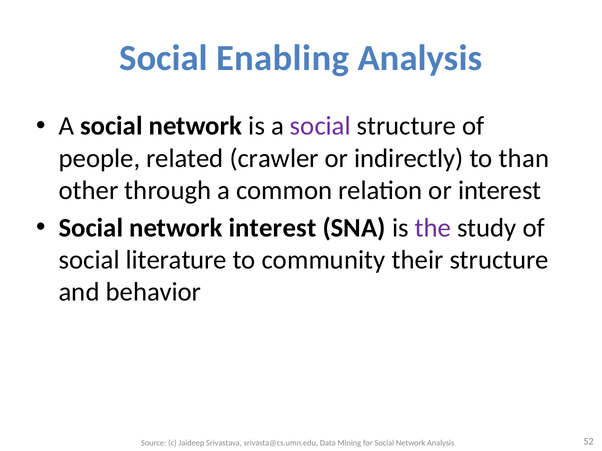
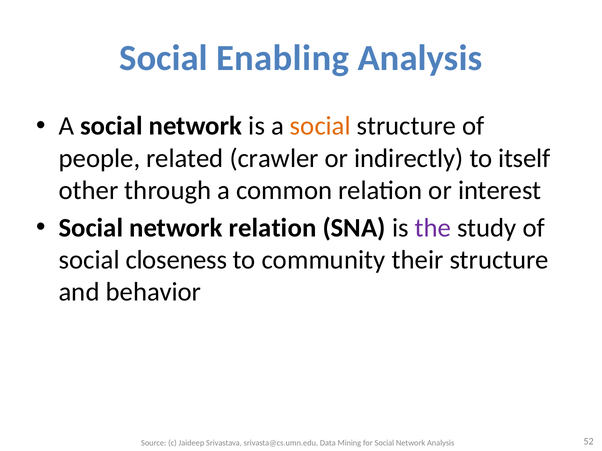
social at (320, 126) colour: purple -> orange
than: than -> itself
network interest: interest -> relation
literature: literature -> closeness
